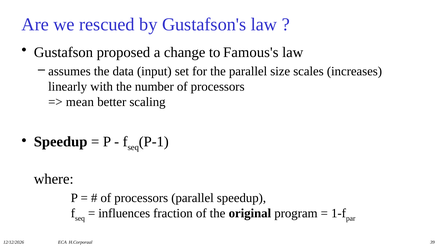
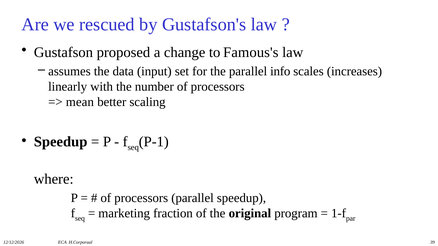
size: size -> info
influences: influences -> marketing
